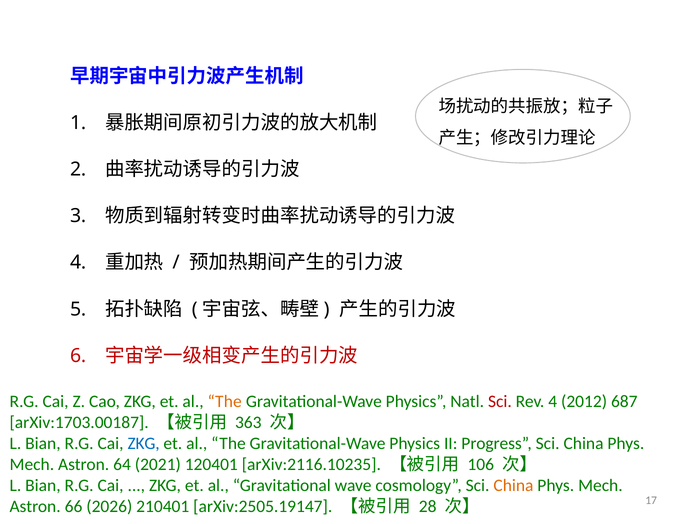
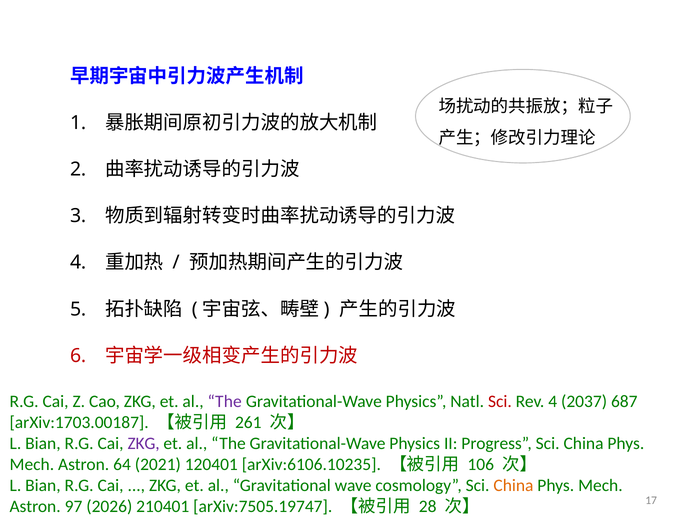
The at (225, 402) colour: orange -> purple
2012: 2012 -> 2037
363: 363 -> 261
ZKG at (144, 444) colour: blue -> purple
arXiv:2116.10235: arXiv:2116.10235 -> arXiv:6106.10235
66: 66 -> 97
arXiv:2505.19147: arXiv:2505.19147 -> arXiv:7505.19747
